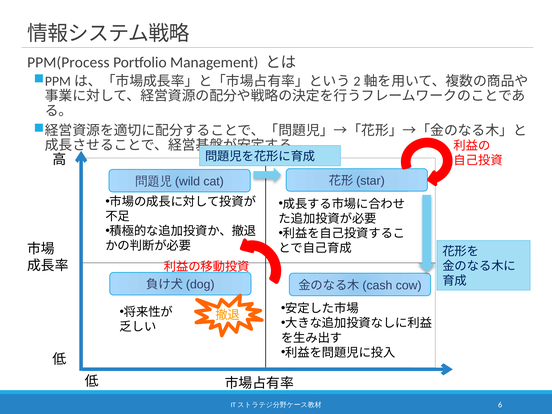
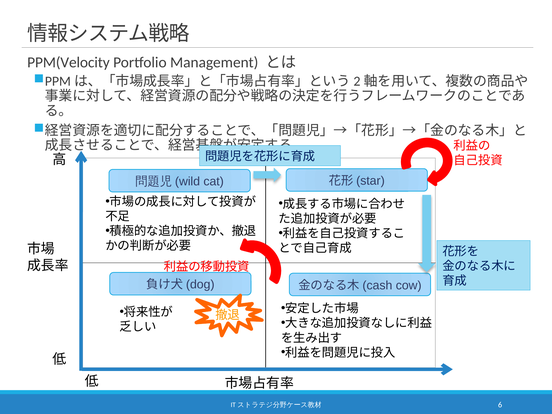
PPM(Process: PPM(Process -> PPM(Velocity
